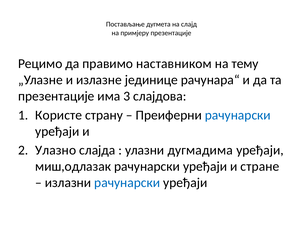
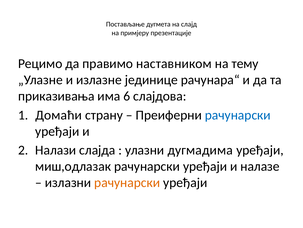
презентације at (56, 96): презентације -> приказивања
3: 3 -> 6
Користе: Користе -> Домаћи
Улазно: Улазно -> Налази
стране: стране -> налазе
рачунарски at (127, 182) colour: blue -> orange
